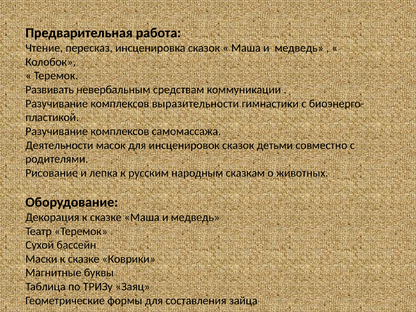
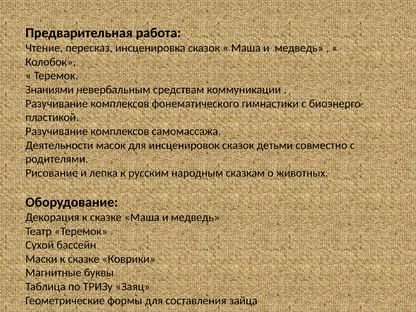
Развивать: Развивать -> Знаниями
выразительности: выразительности -> фонематического
